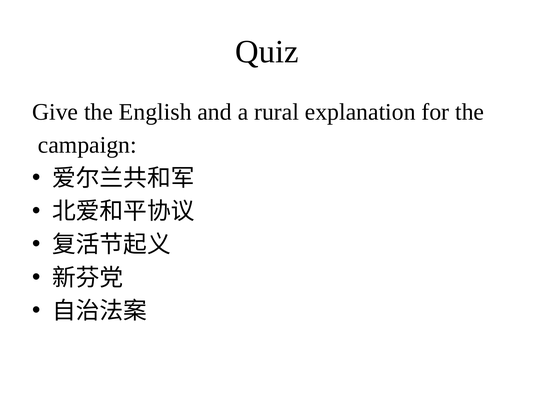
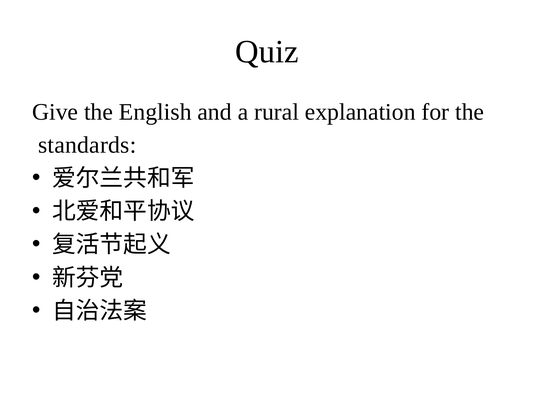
campaign: campaign -> standards
